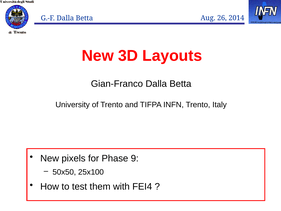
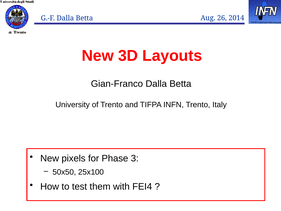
9: 9 -> 3
